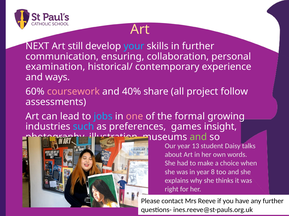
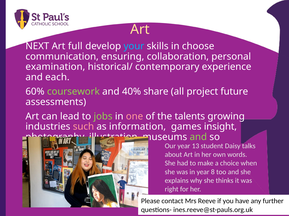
still: still -> full
in further: further -> choose
ways: ways -> each
coursework colour: pink -> light green
follow: follow -> future
jobs colour: light blue -> light green
formal: formal -> talents
such colour: light blue -> pink
preferences: preferences -> information
